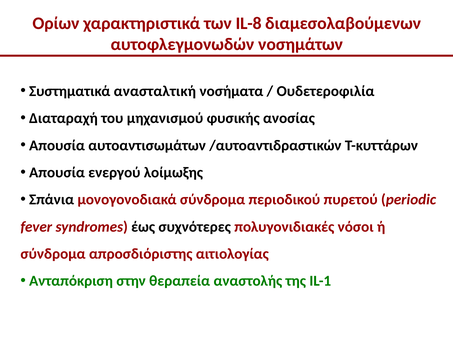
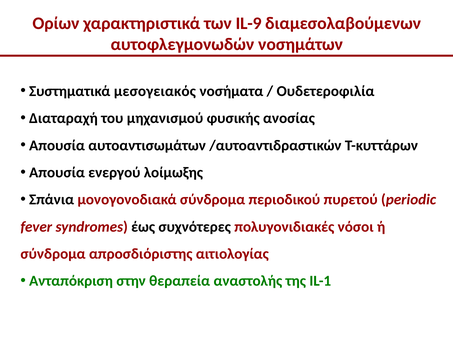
IL-8: IL-8 -> IL-9
ανασταλτική: ανασταλτική -> μεσογειακός
